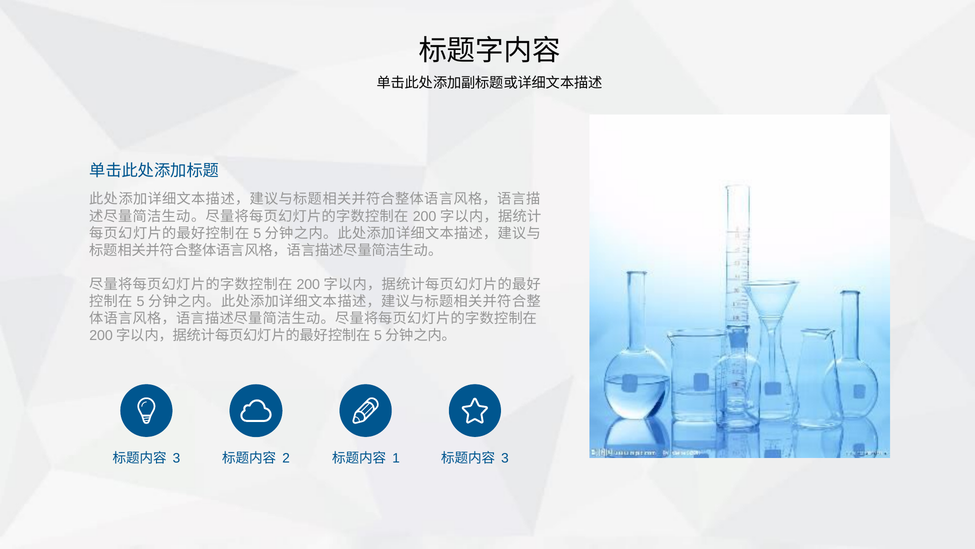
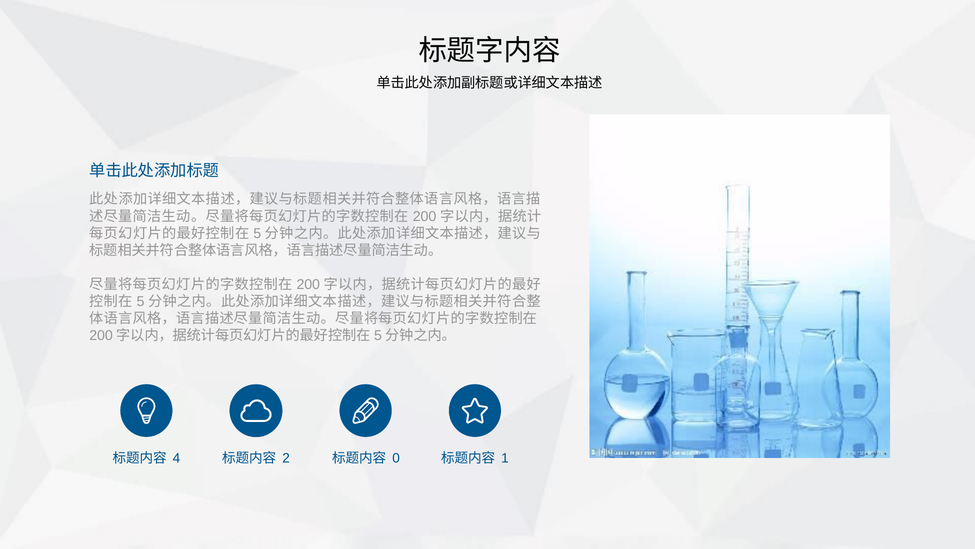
3 at (176, 458): 3 -> 4
1: 1 -> 0
3 at (505, 458): 3 -> 1
